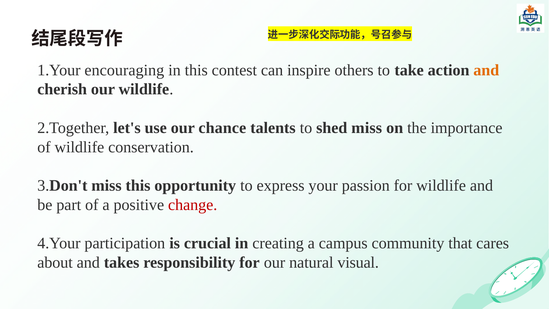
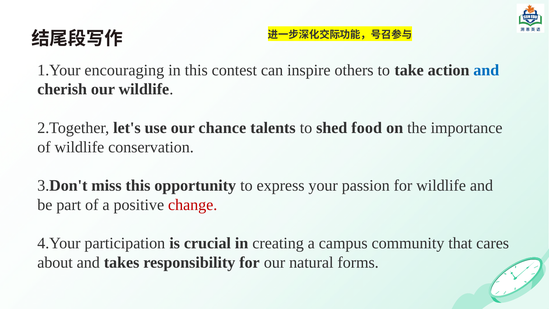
and at (486, 70) colour: orange -> blue
shed miss: miss -> food
visual: visual -> forms
